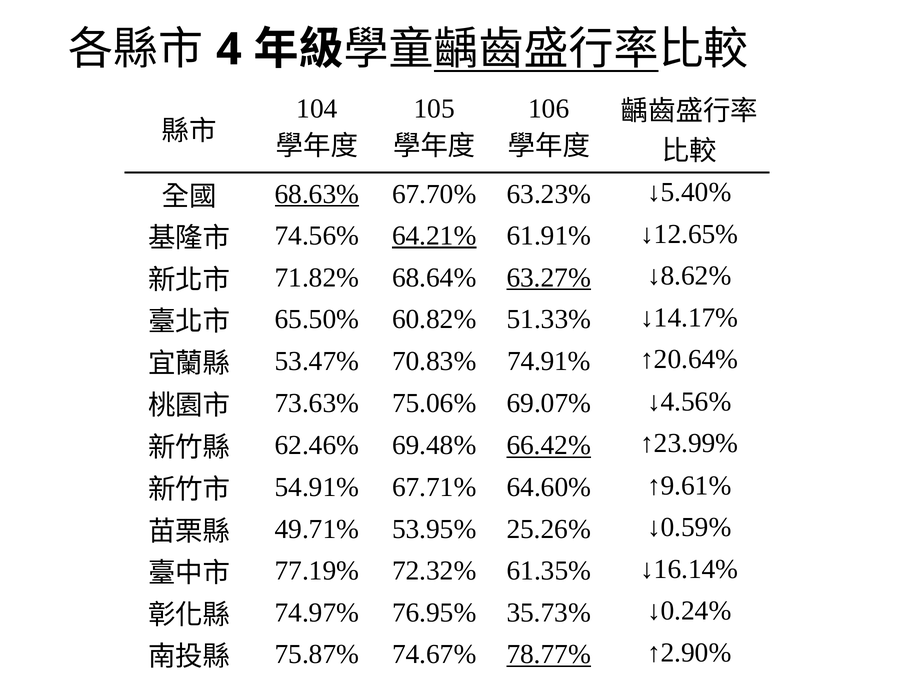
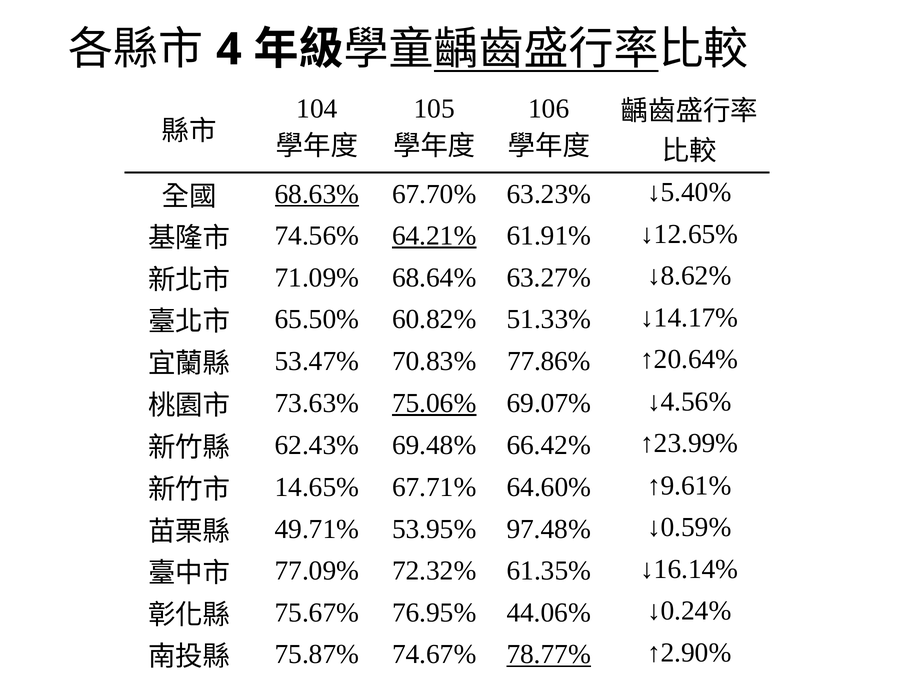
71.82%: 71.82% -> 71.09%
63.27% underline: present -> none
74.91%: 74.91% -> 77.86%
75.06% underline: none -> present
62.46%: 62.46% -> 62.43%
66.42% underline: present -> none
54.91%: 54.91% -> 14.65%
25.26%: 25.26% -> 97.48%
77.19%: 77.19% -> 77.09%
74.97%: 74.97% -> 75.67%
35.73%: 35.73% -> 44.06%
